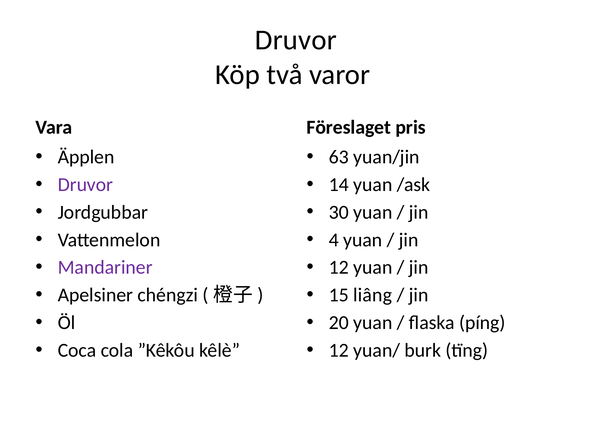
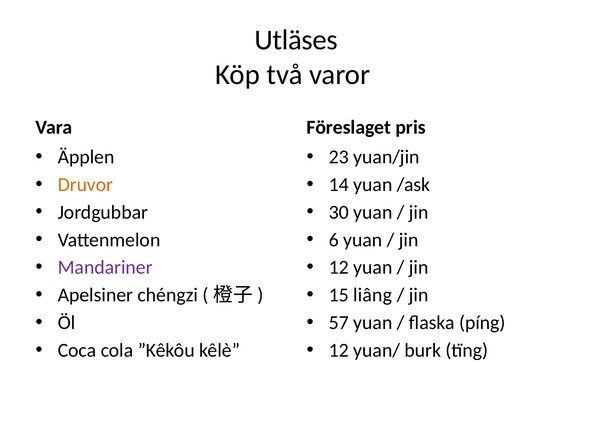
Druvor at (296, 40): Druvor -> Utläses
63: 63 -> 23
Druvor at (85, 185) colour: purple -> orange
4: 4 -> 6
20: 20 -> 57
